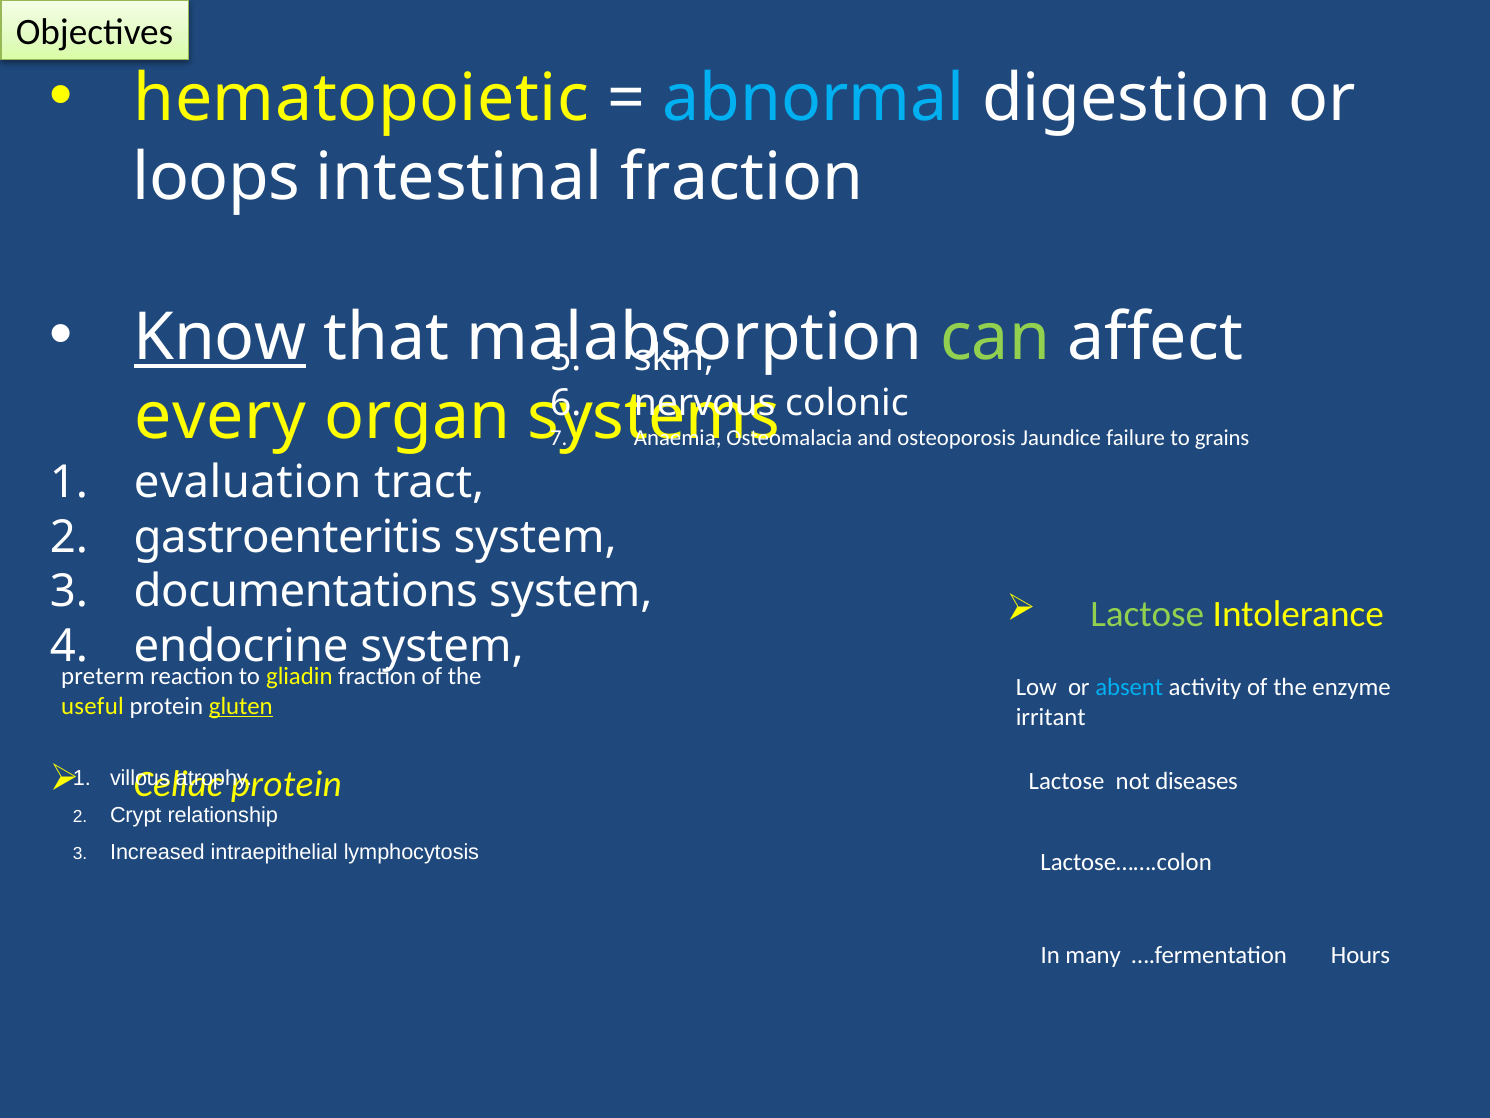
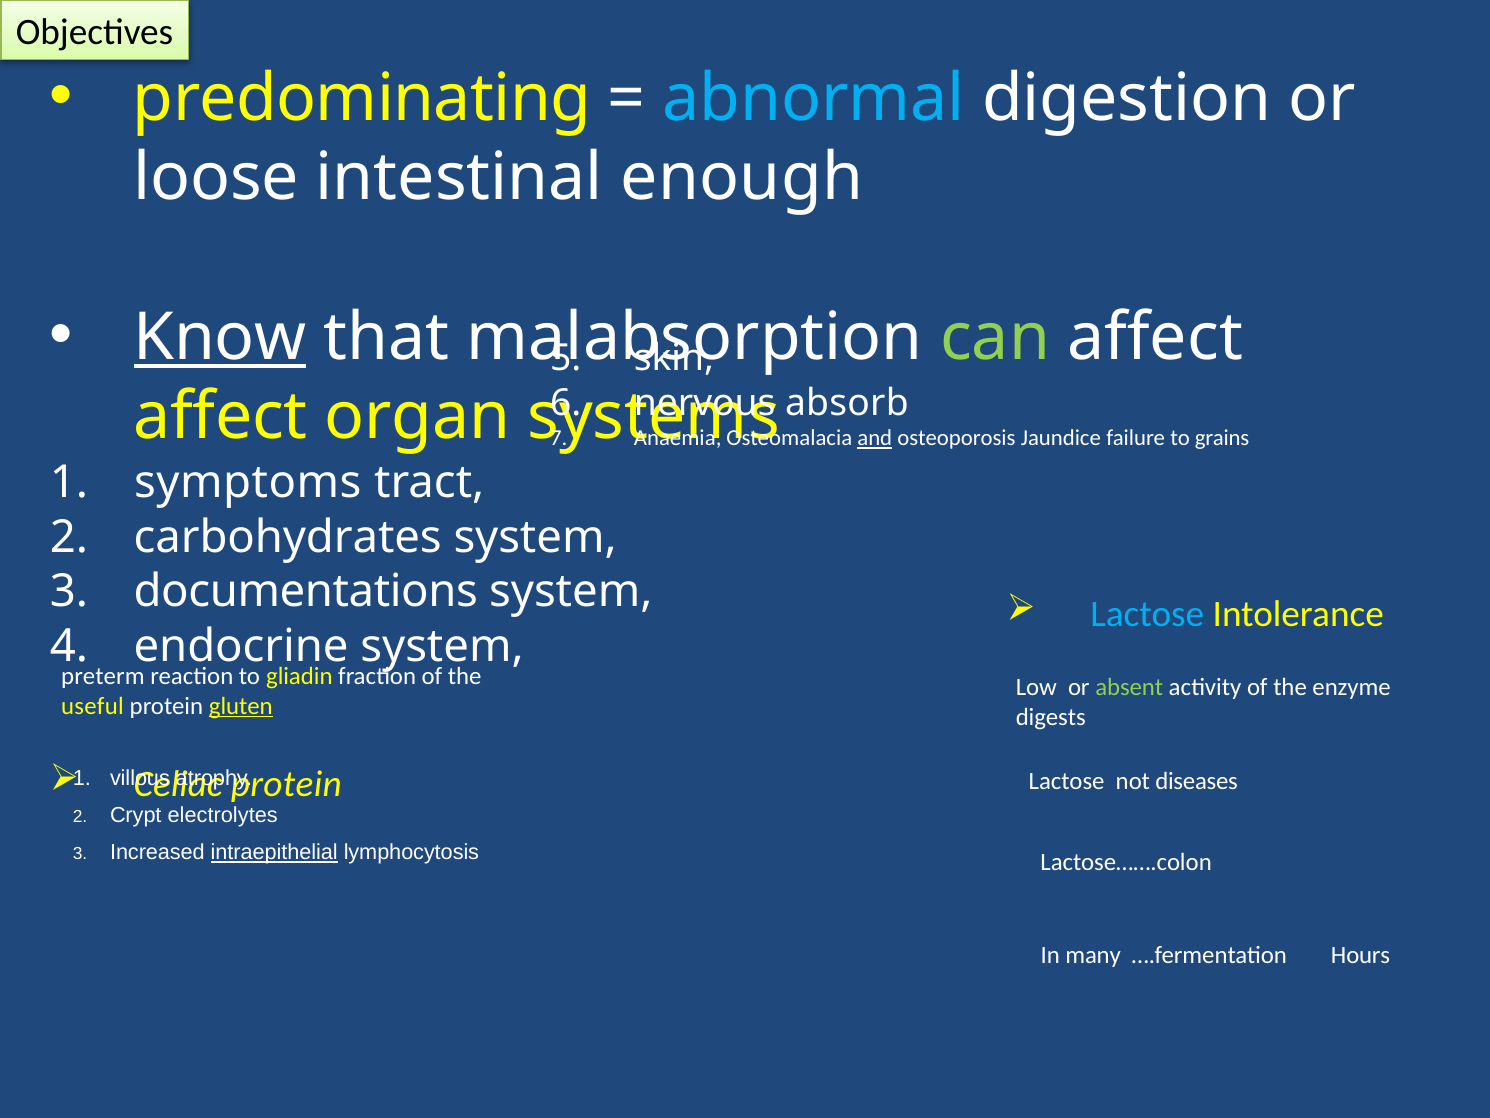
hematopoietic: hematopoietic -> predominating
loops: loops -> loose
intestinal fraction: fraction -> enough
colonic: colonic -> absorb
every at (220, 417): every -> affect
and underline: none -> present
evaluation: evaluation -> symptoms
gastroenteritis: gastroenteritis -> carbohydrates
Lactose at (1147, 614) colour: light green -> light blue
absent colour: light blue -> light green
irritant: irritant -> digests
relationship: relationship -> electrolytes
intraepithelial underline: none -> present
